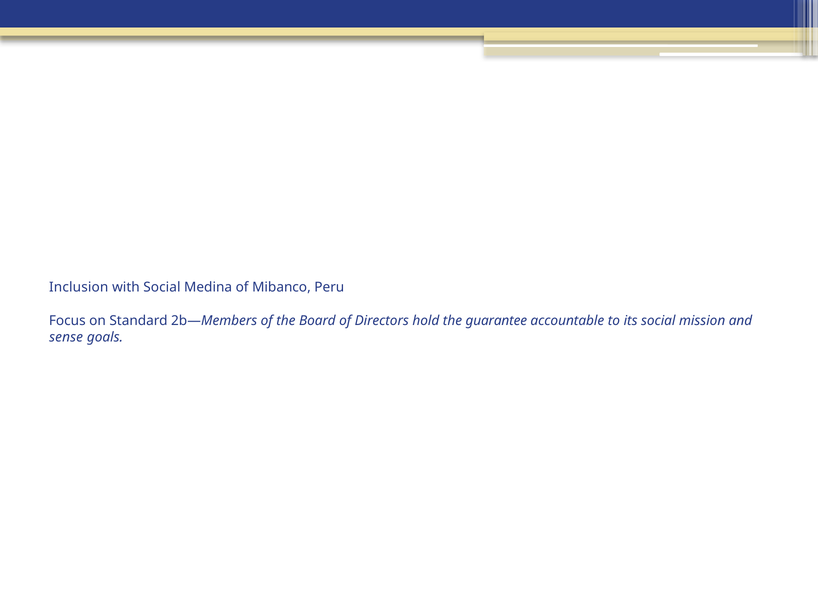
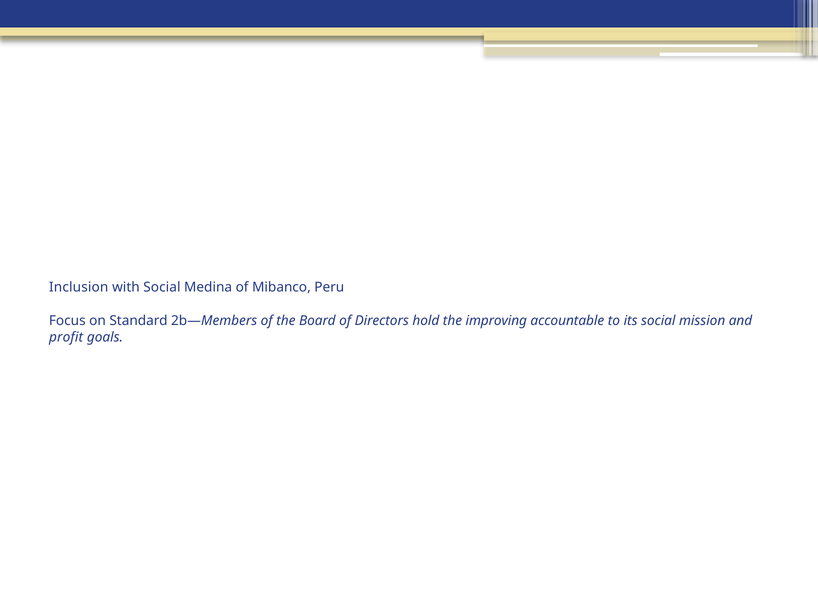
guarantee: guarantee -> improving
sense: sense -> profit
